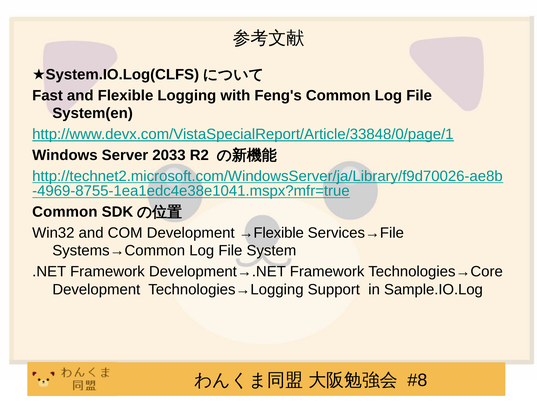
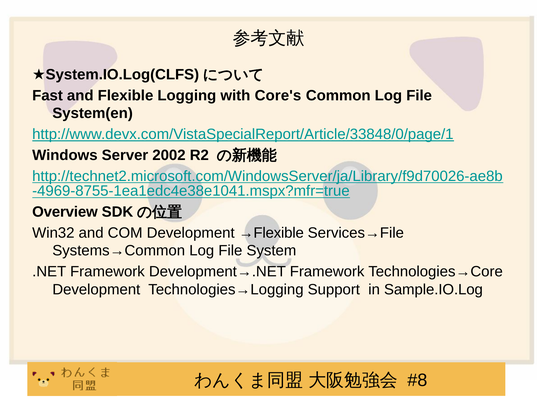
Feng's: Feng's -> Core's
2033: 2033 -> 2002
Common at (65, 212): Common -> Overview
